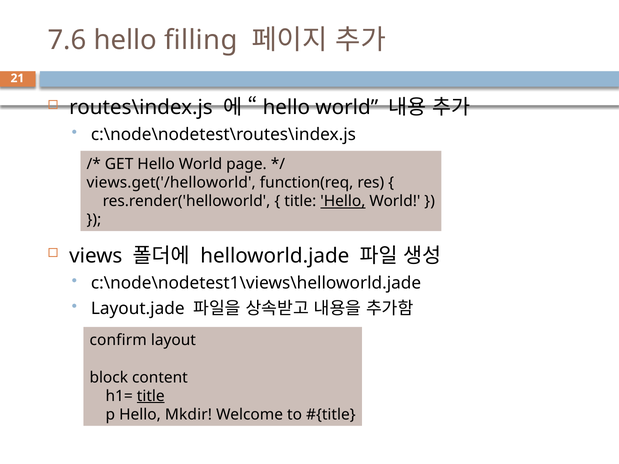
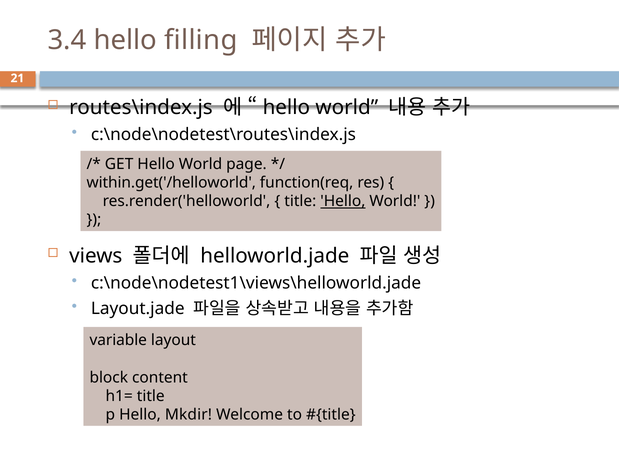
7.6: 7.6 -> 3.4
views.get('/helloworld: views.get('/helloworld -> within.get('/helloworld
confirm: confirm -> variable
title at (151, 396) underline: present -> none
